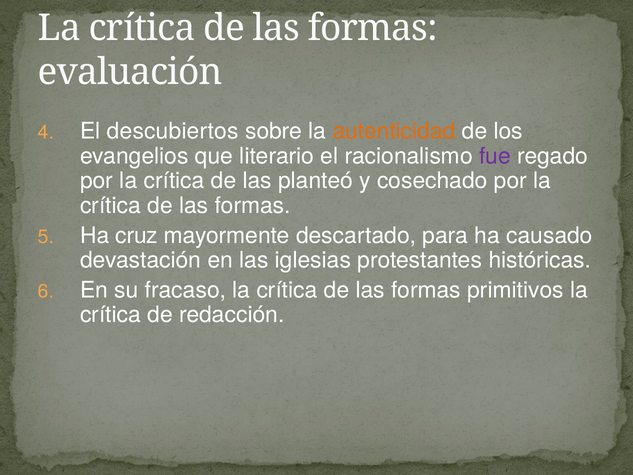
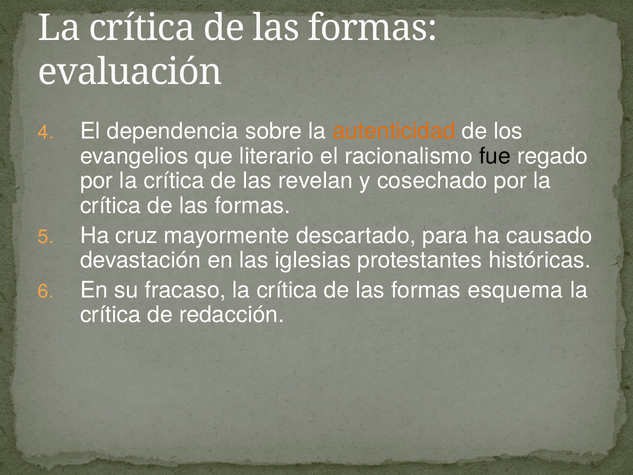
descubiertos: descubiertos -> dependencia
fue colour: purple -> black
planteó: planteó -> revelan
primitivos: primitivos -> esquema
